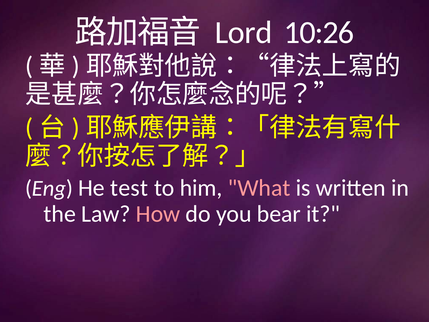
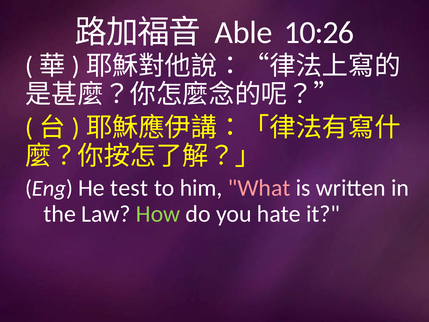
Lord: Lord -> Able
How colour: pink -> light green
bear: bear -> hate
